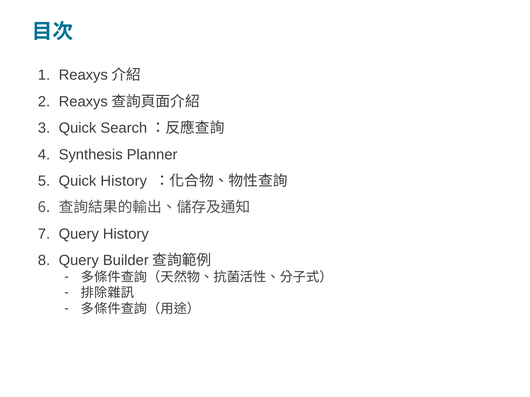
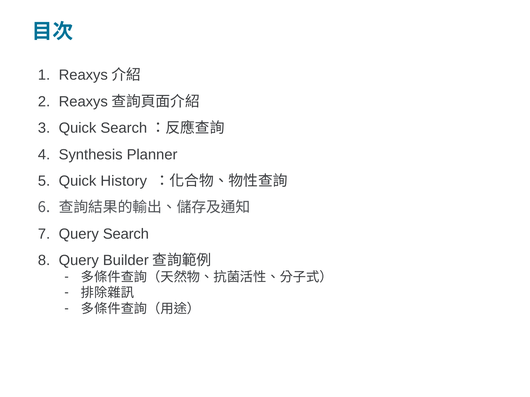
Query History: History -> Search
